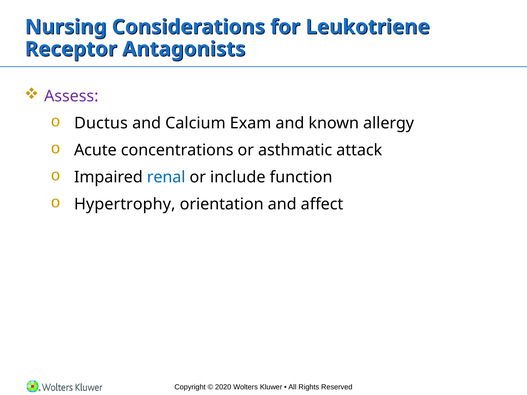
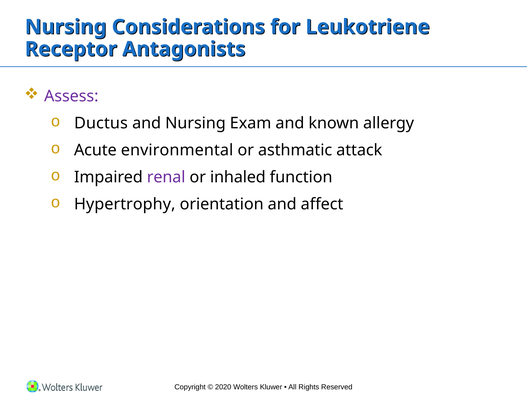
and Calcium: Calcium -> Nursing
concentrations: concentrations -> environmental
renal colour: blue -> purple
include: include -> inhaled
